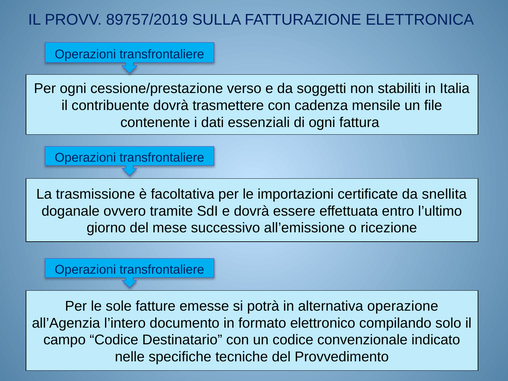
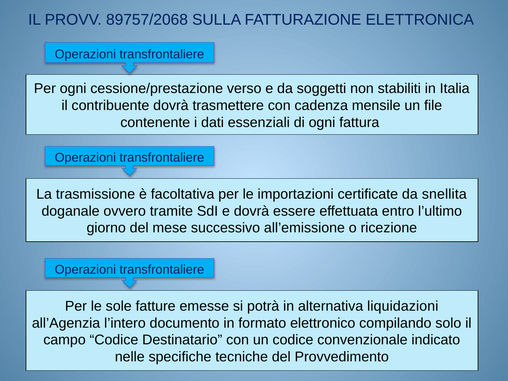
89757/2019: 89757/2019 -> 89757/2068
operazione: operazione -> liquidazioni
